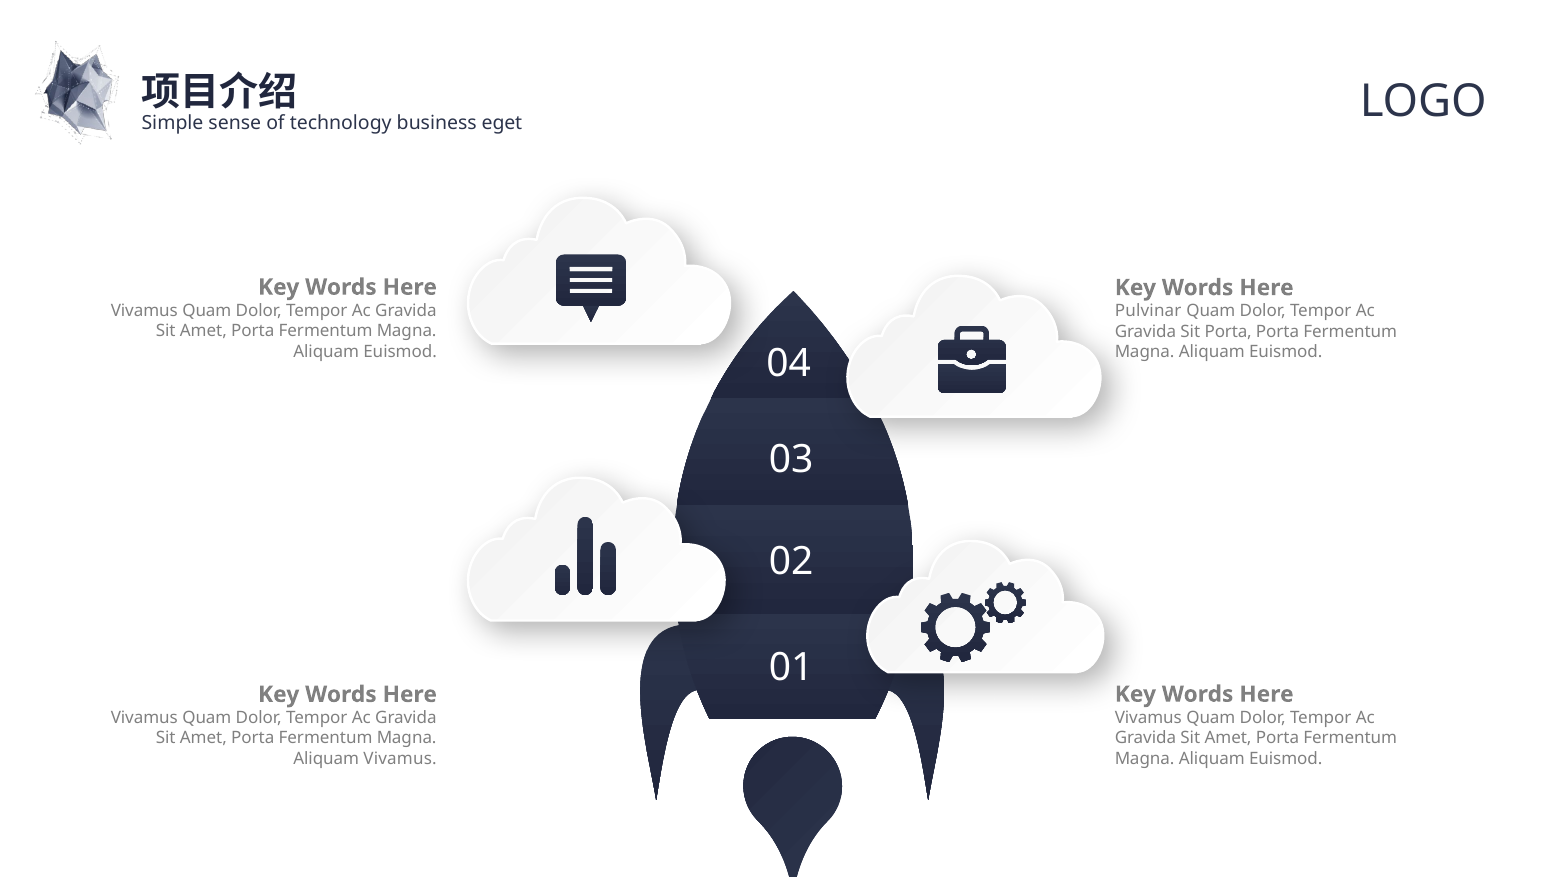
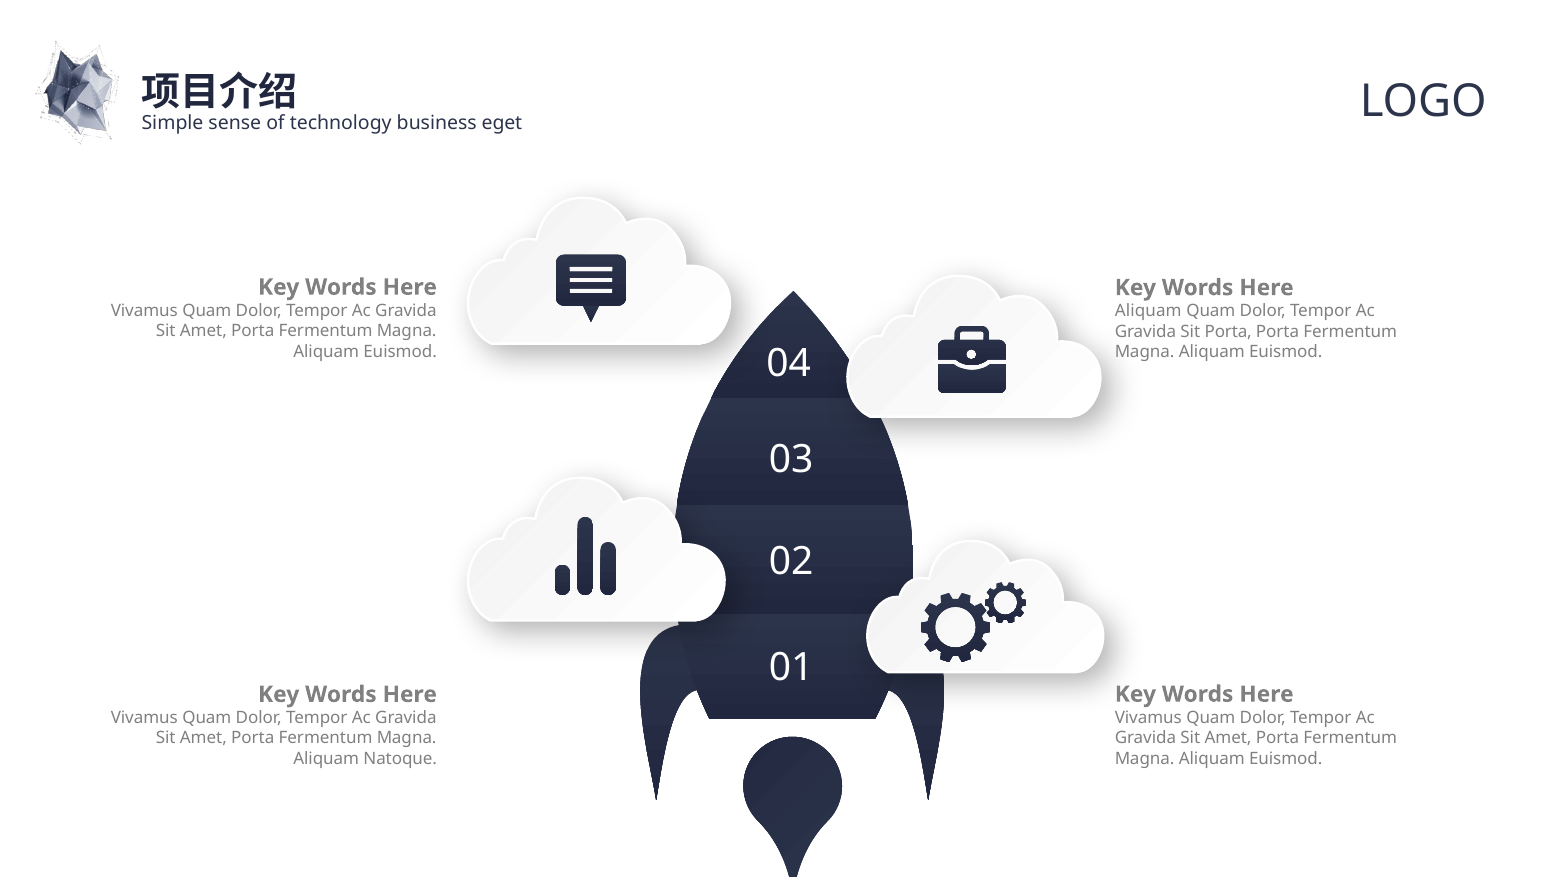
Pulvinar at (1148, 311): Pulvinar -> Aliquam
Aliquam Vivamus: Vivamus -> Natoque
